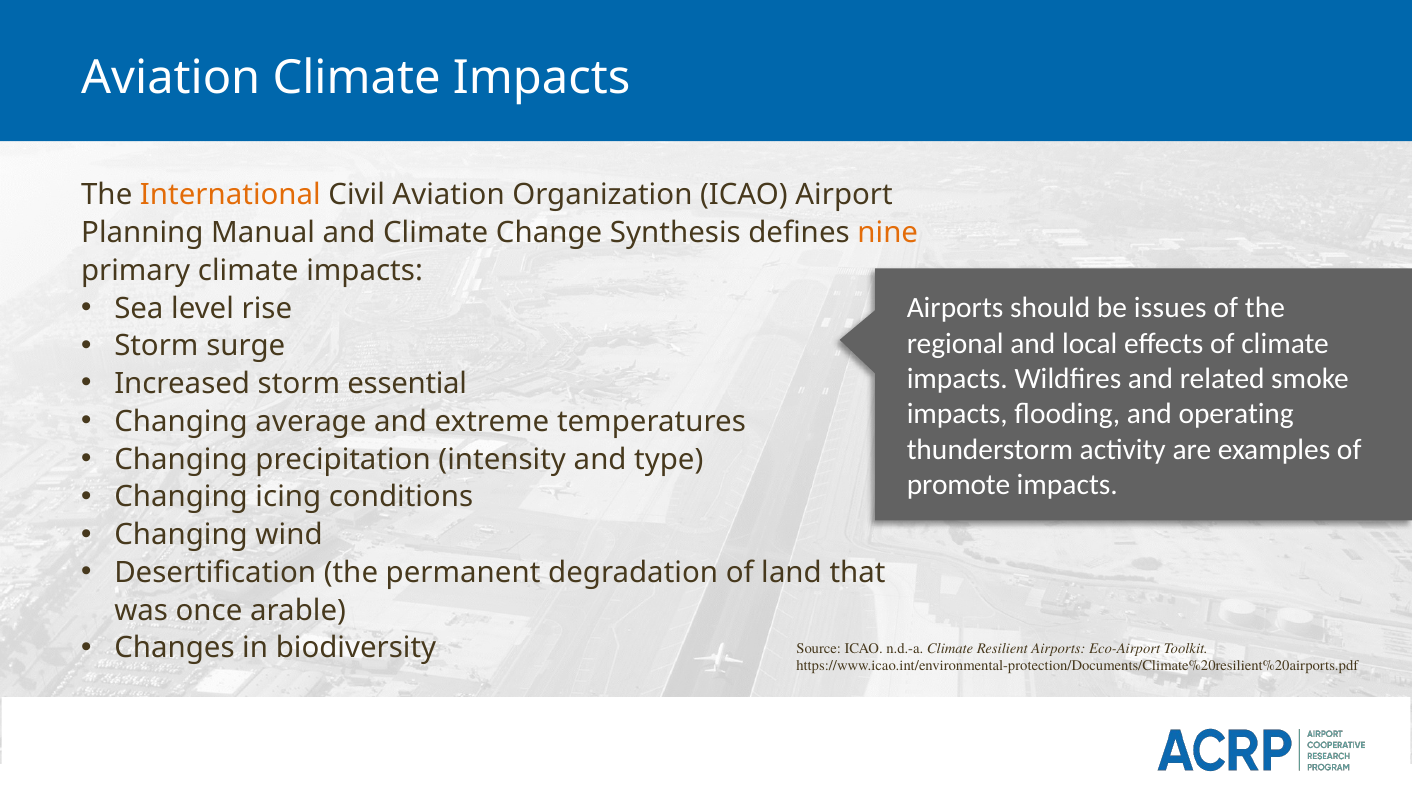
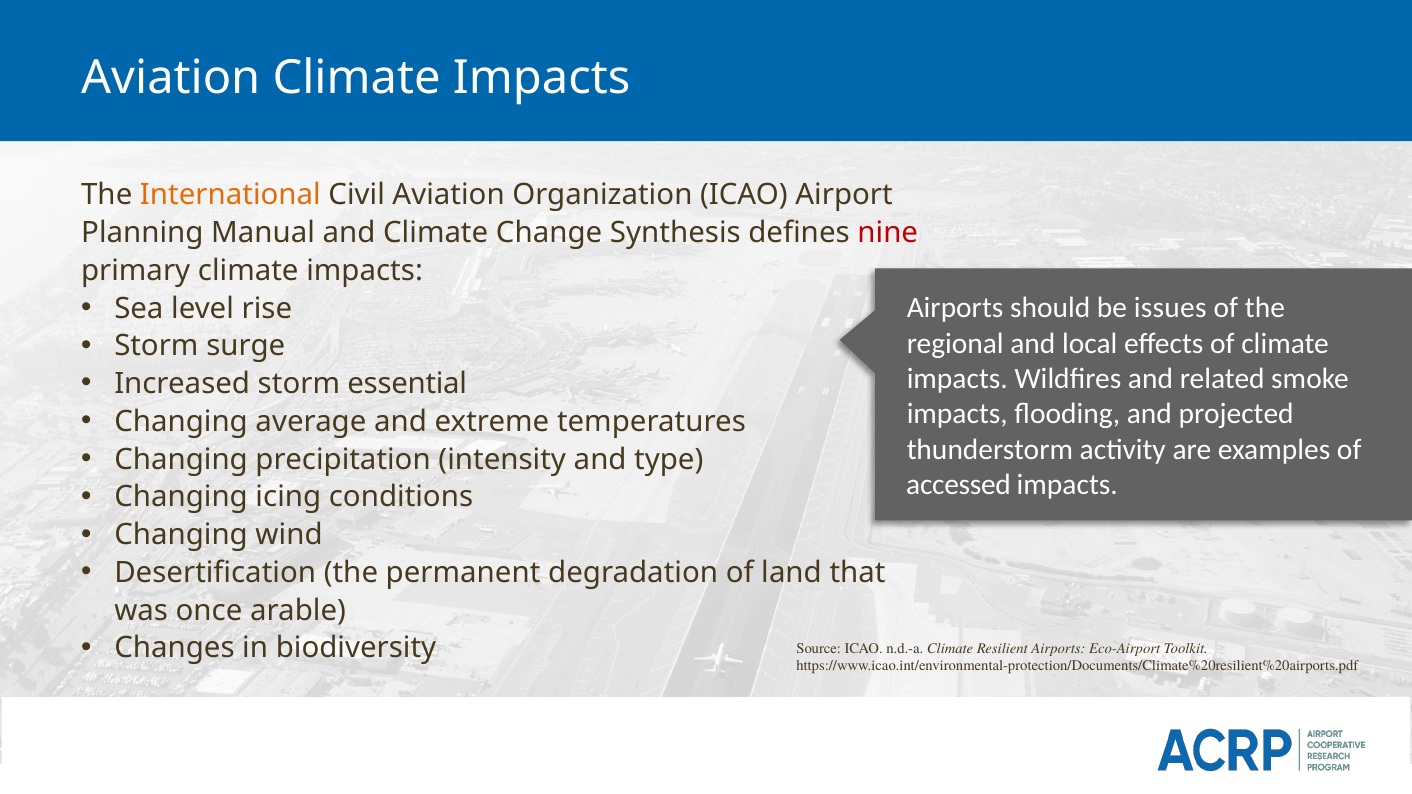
nine colour: orange -> red
operating: operating -> projected
promote: promote -> accessed
